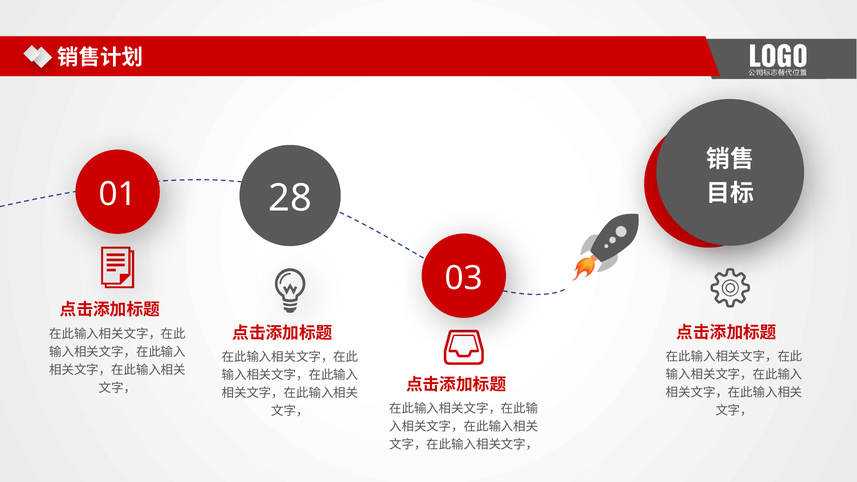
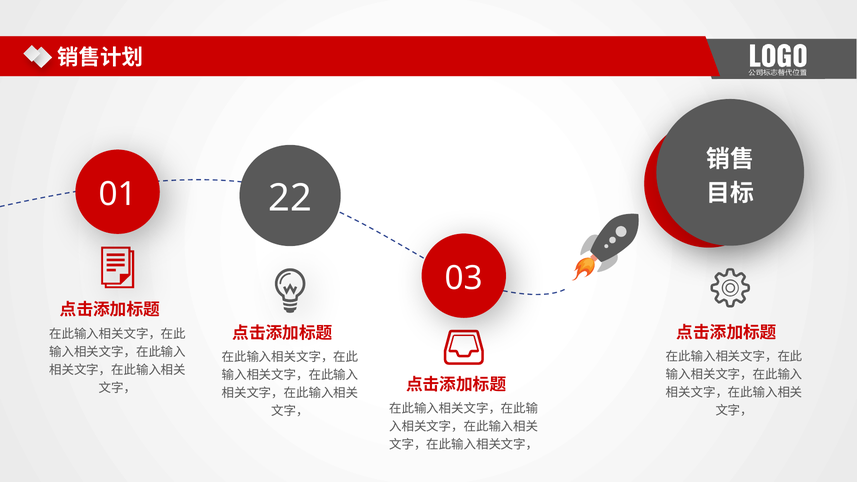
28: 28 -> 22
